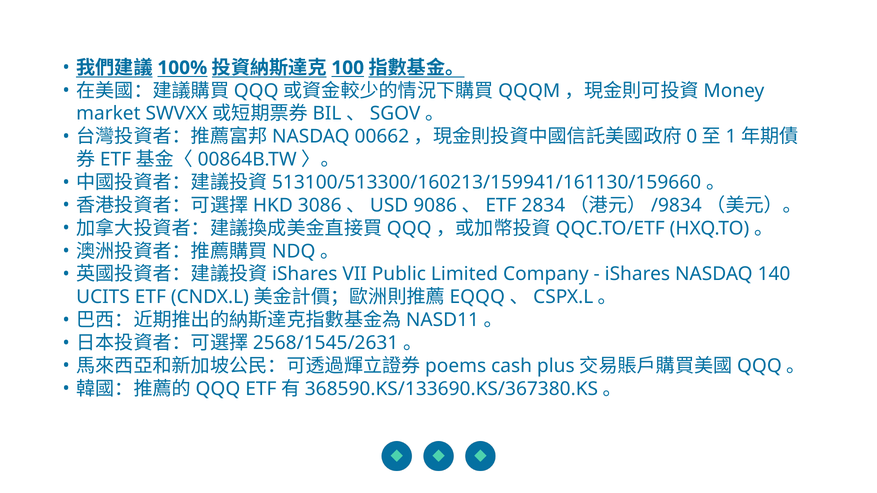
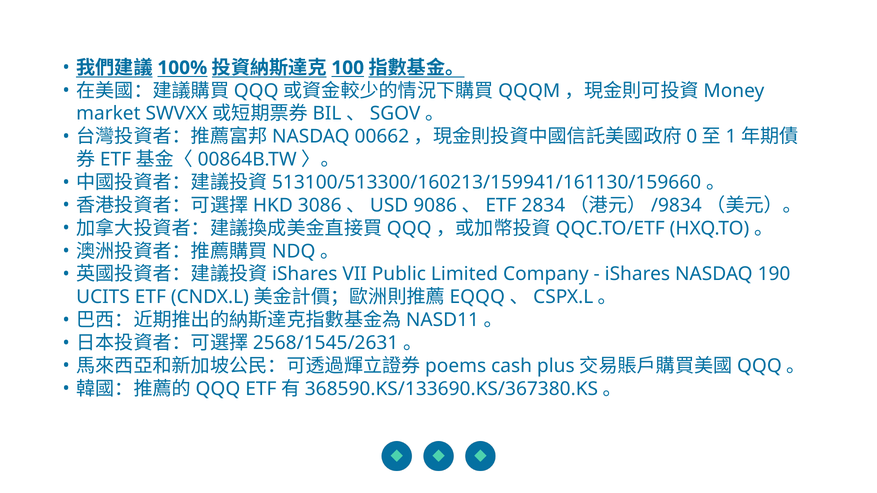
140: 140 -> 190
